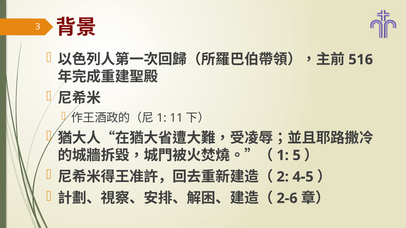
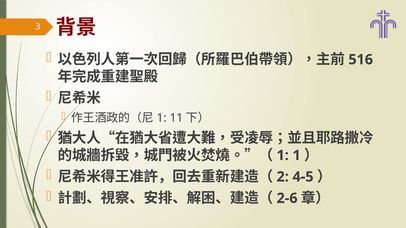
5 at (297, 156): 5 -> 1
